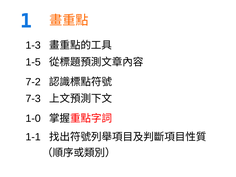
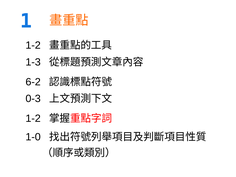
1-3 at (33, 45): 1-3 -> 1-2
1-5: 1-5 -> 1-3
7-2: 7-2 -> 6-2
7-3: 7-3 -> 0-3
1-0 at (33, 118): 1-0 -> 1-2
1-1: 1-1 -> 1-0
